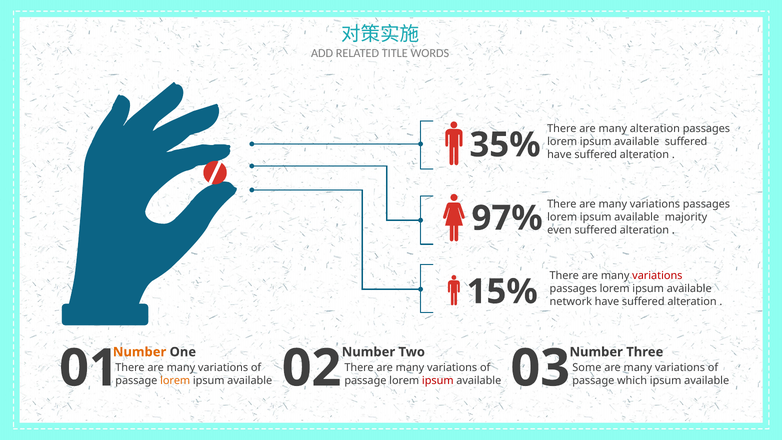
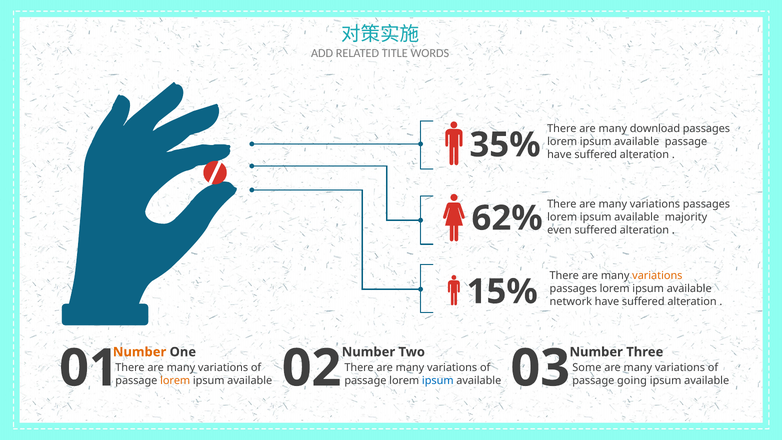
many alteration: alteration -> download
available suffered: suffered -> passage
97%: 97% -> 62%
variations at (657, 275) colour: red -> orange
ipsum at (438, 381) colour: red -> blue
which: which -> going
